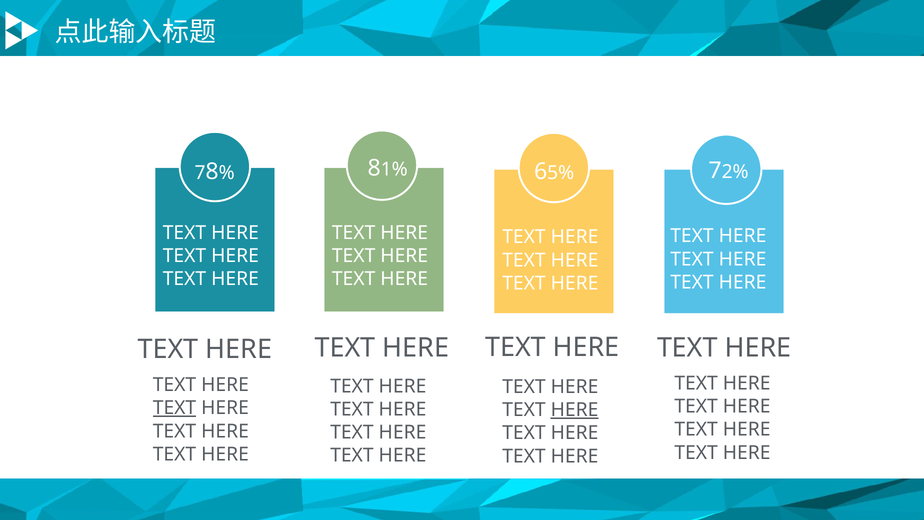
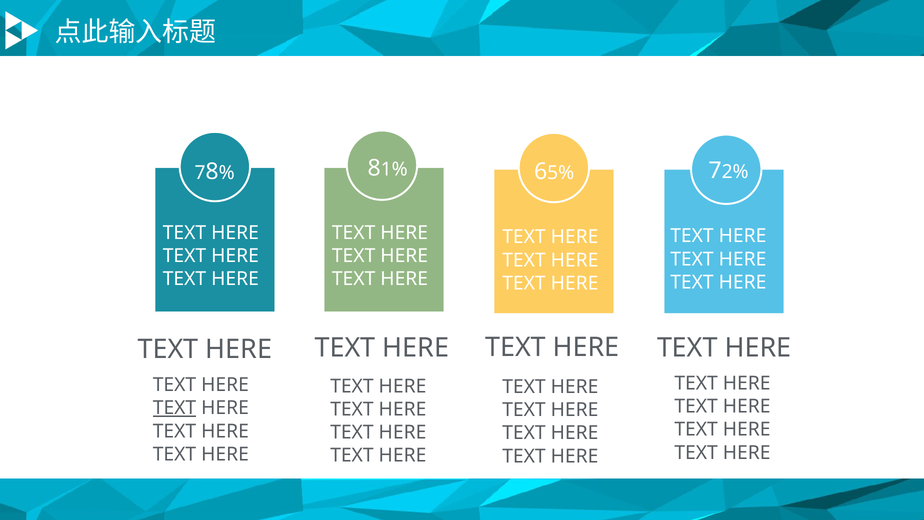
HERE at (575, 410) underline: present -> none
